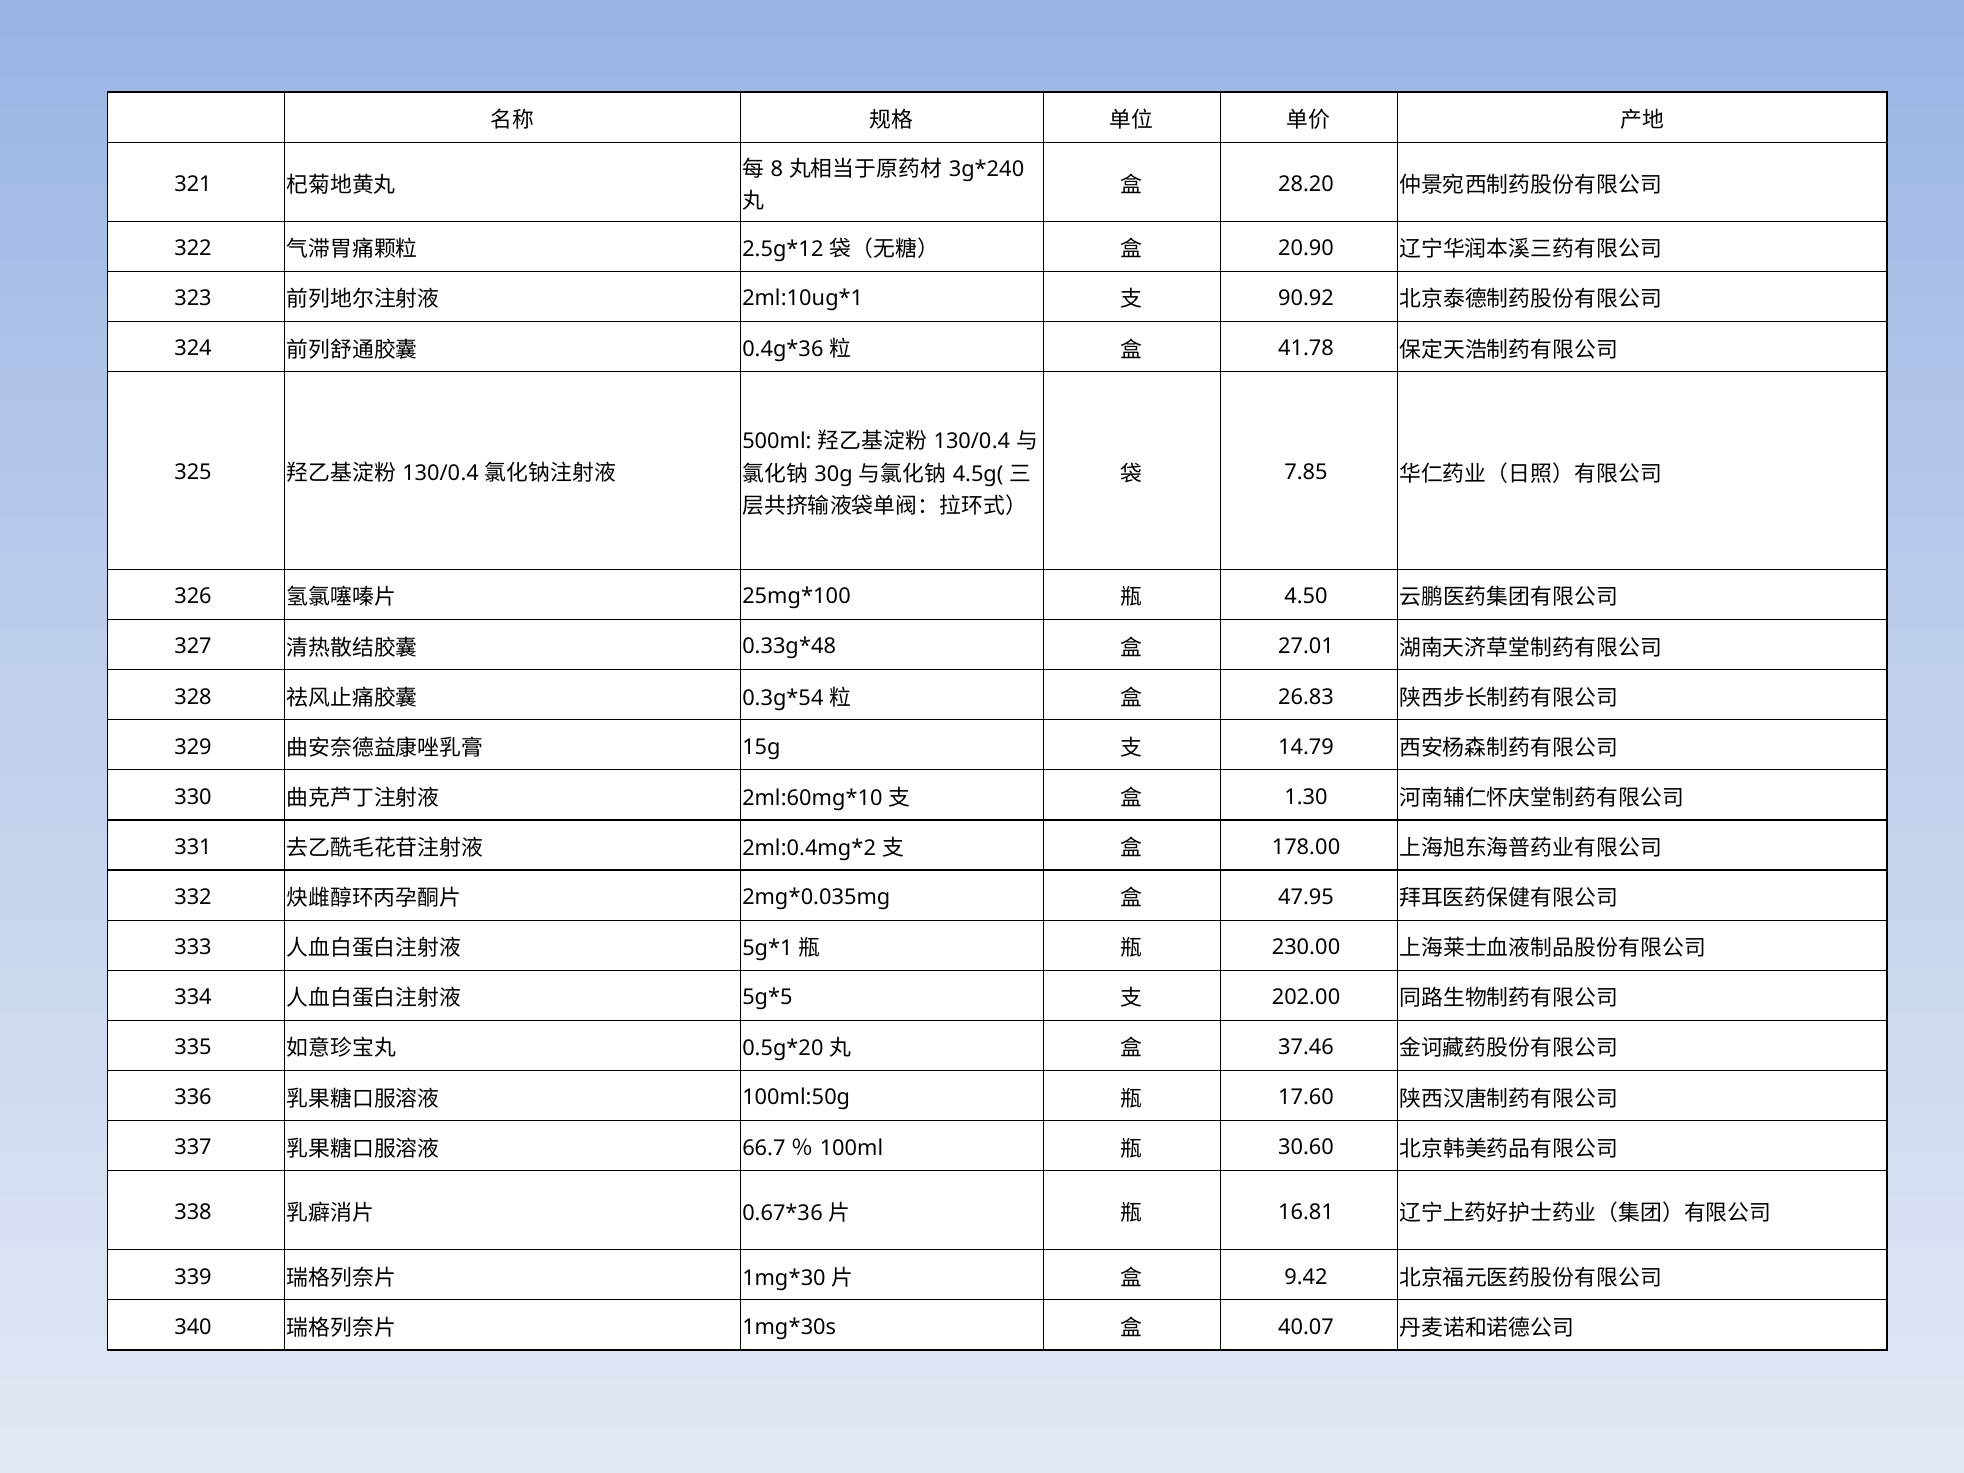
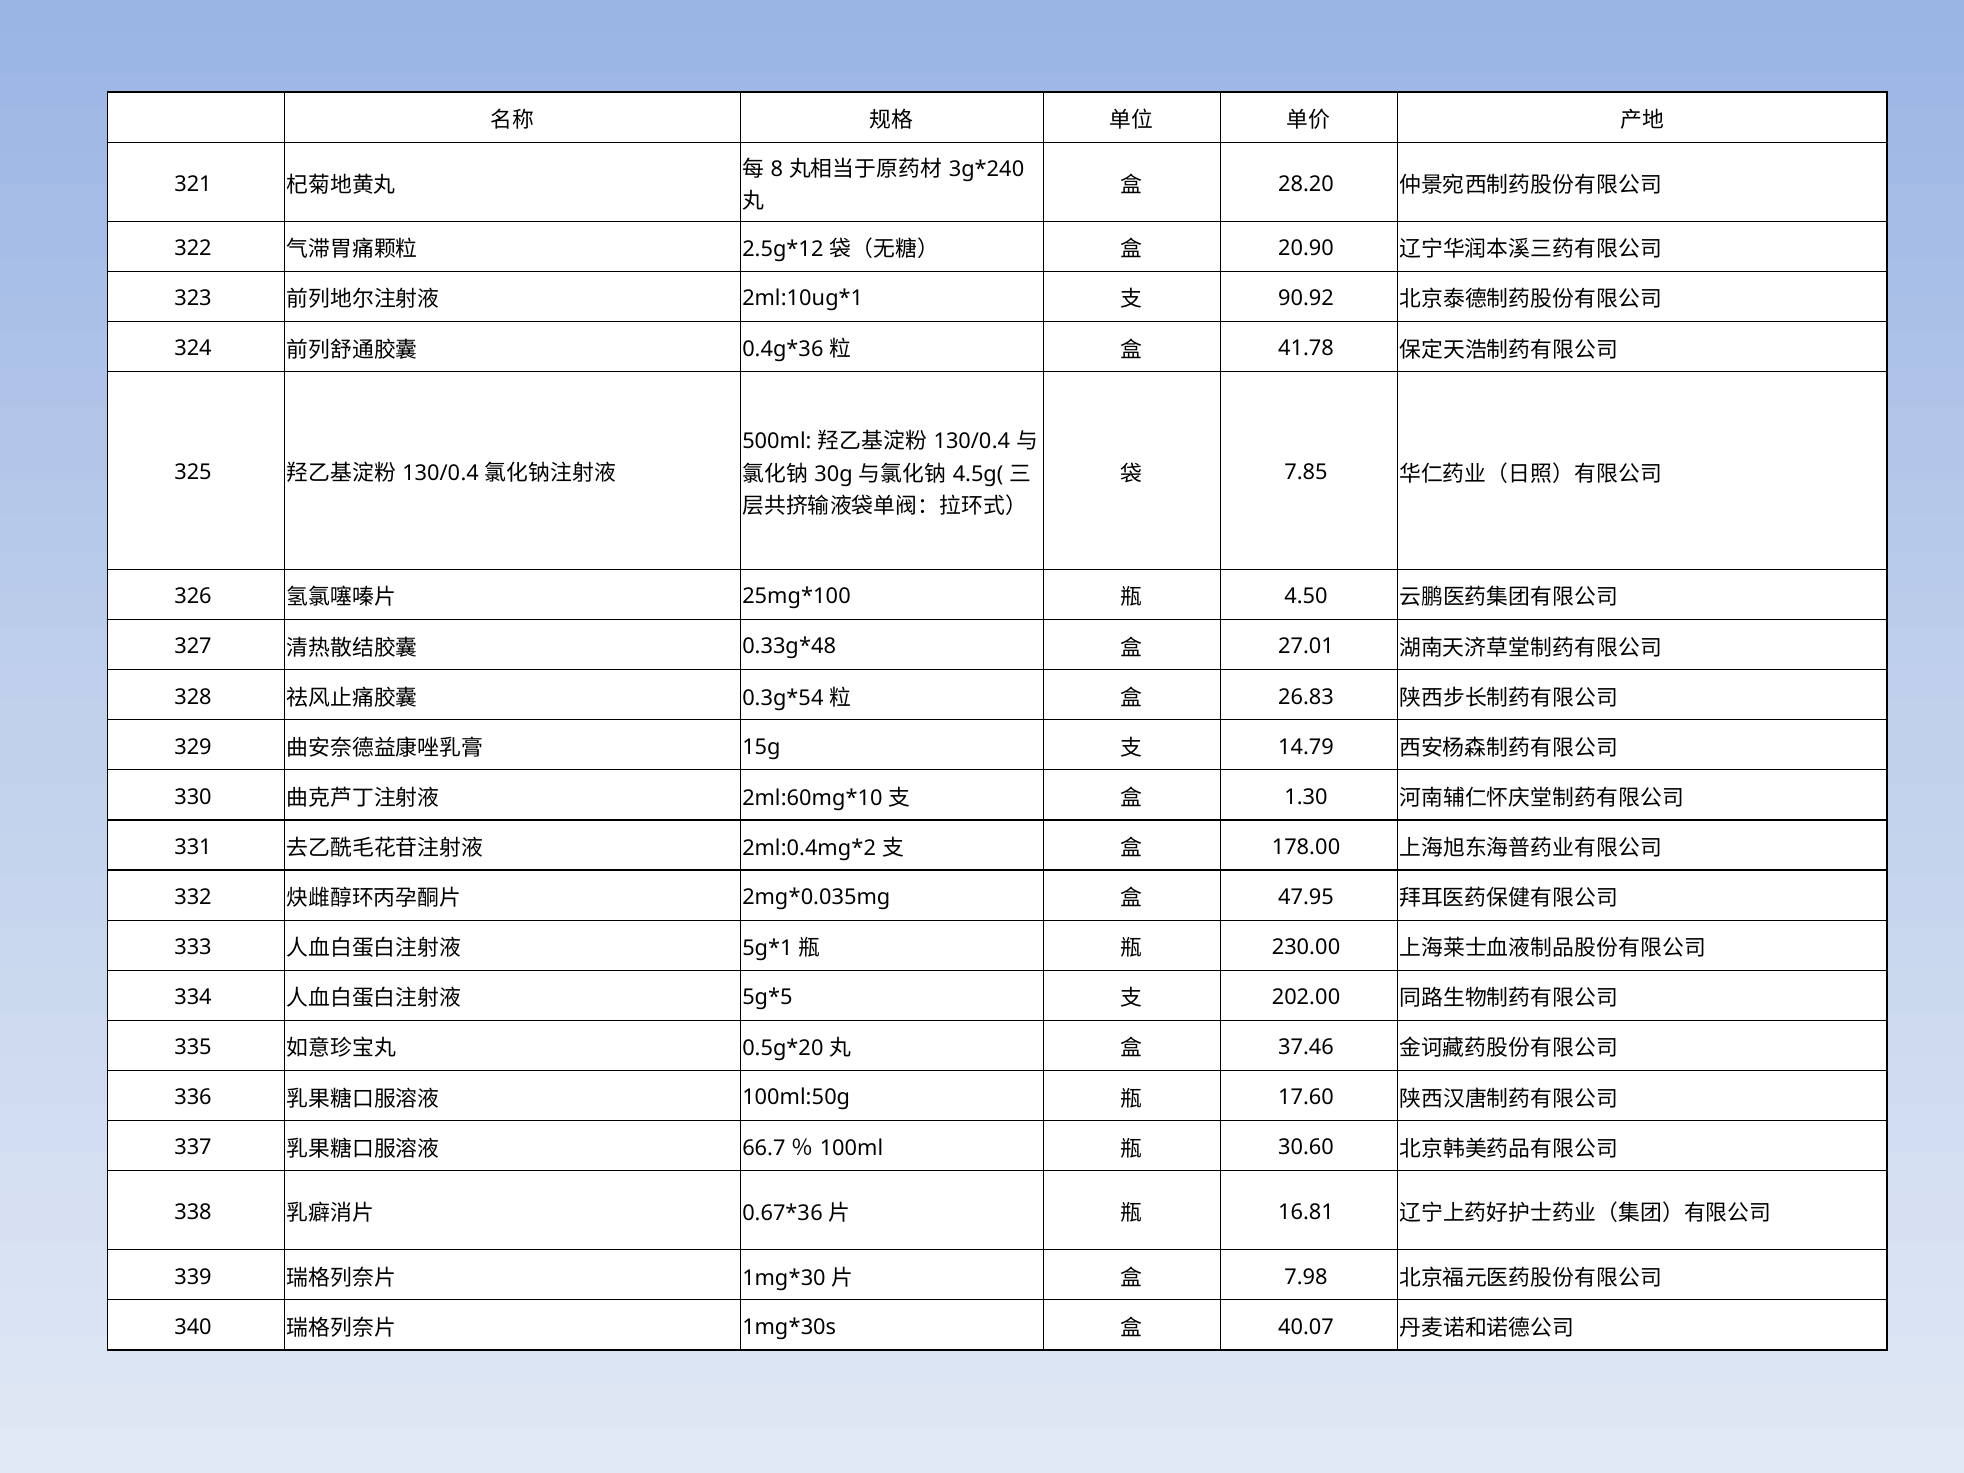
9.42: 9.42 -> 7.98
